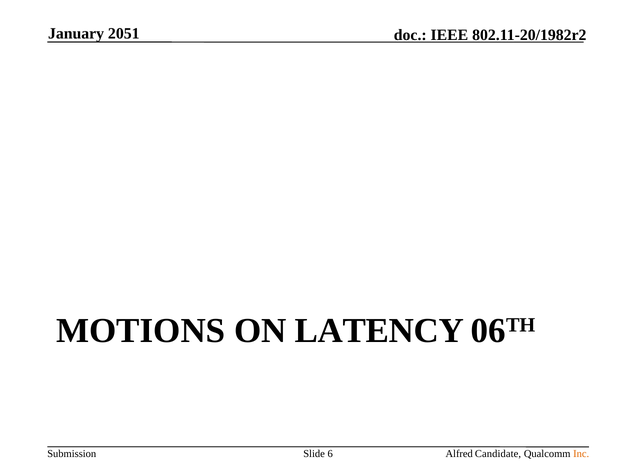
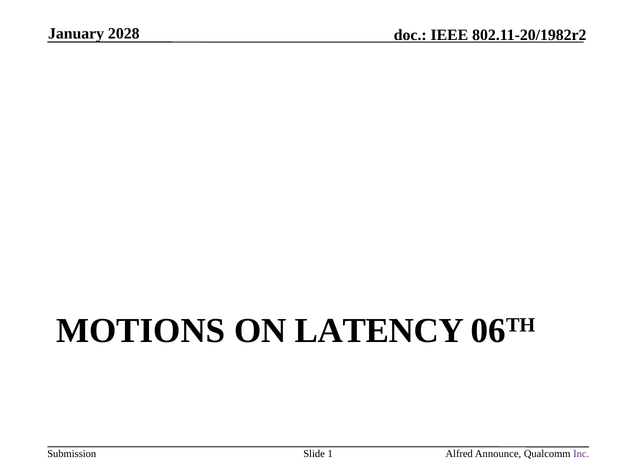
2051: 2051 -> 2028
6: 6 -> 1
Candidate: Candidate -> Announce
Inc colour: orange -> purple
